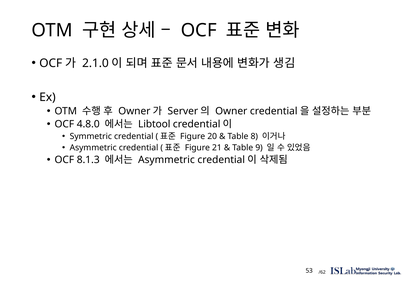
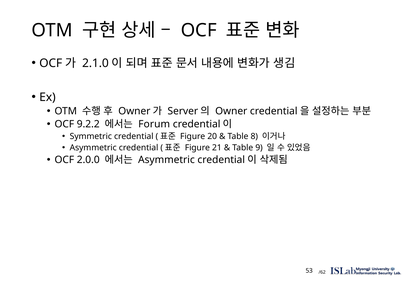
4.8.0: 4.8.0 -> 9.2.2
Libtool: Libtool -> Forum
8.1.3: 8.1.3 -> 2.0.0
